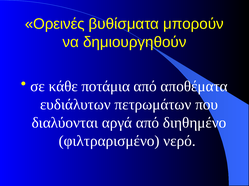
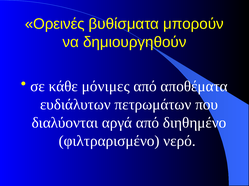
ποτάμια: ποτάμια -> μόνιμες
